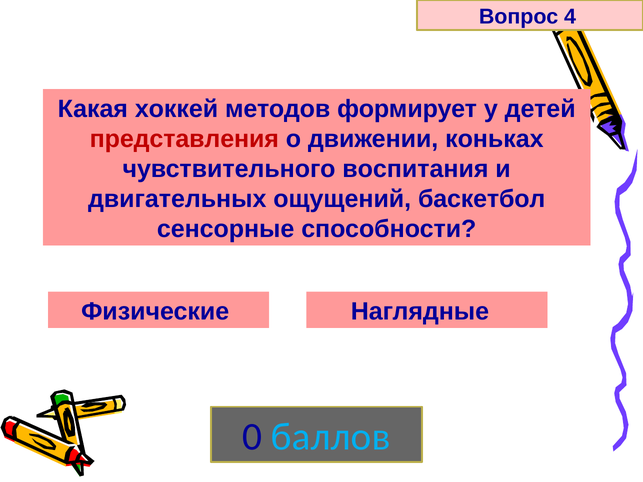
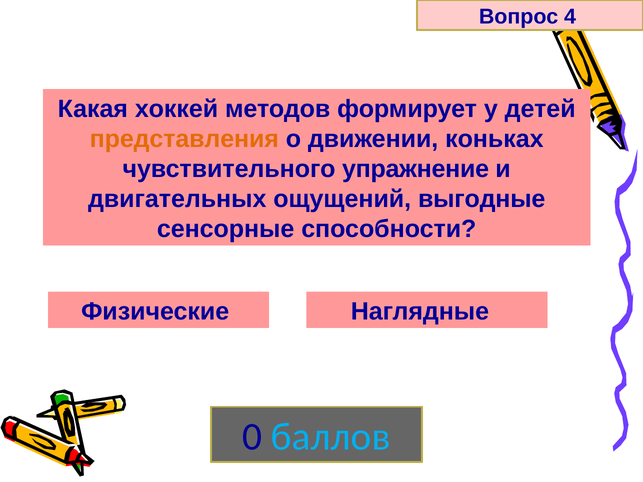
представления colour: red -> orange
воспитания: воспитания -> упражнение
баскетбол: баскетбол -> выгодные
